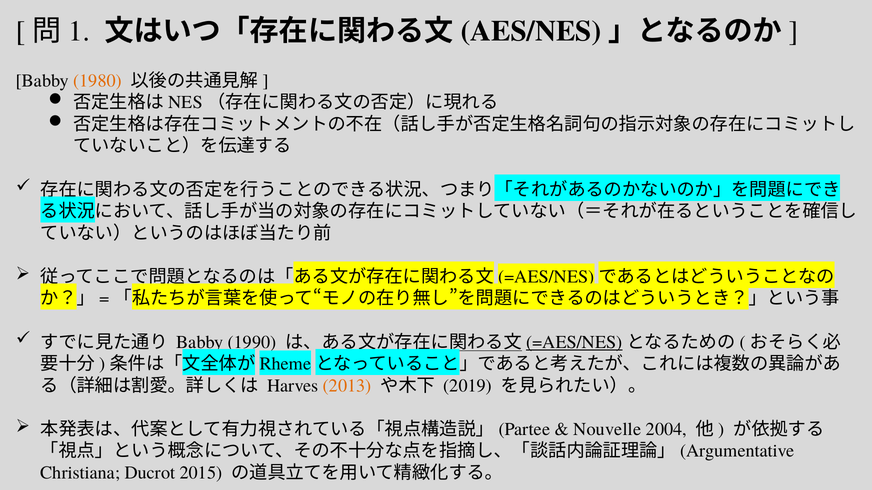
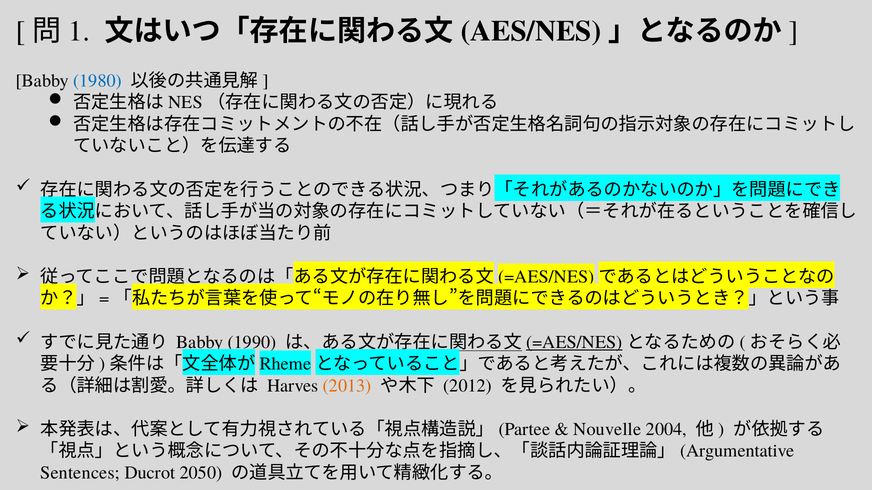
1980 colour: orange -> blue
2019: 2019 -> 2012
Christiana: Christiana -> Sentences
2015: 2015 -> 2050
